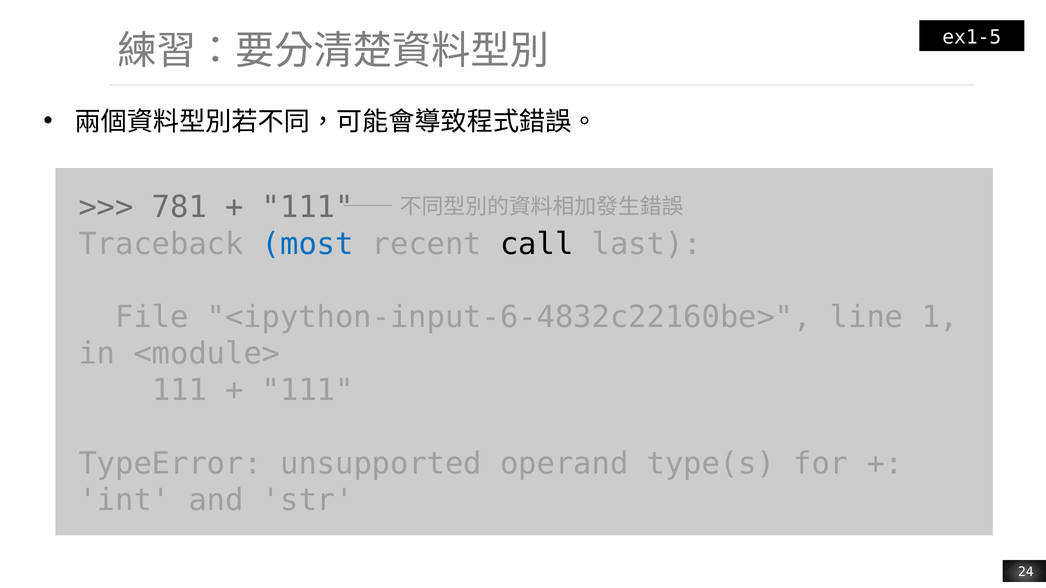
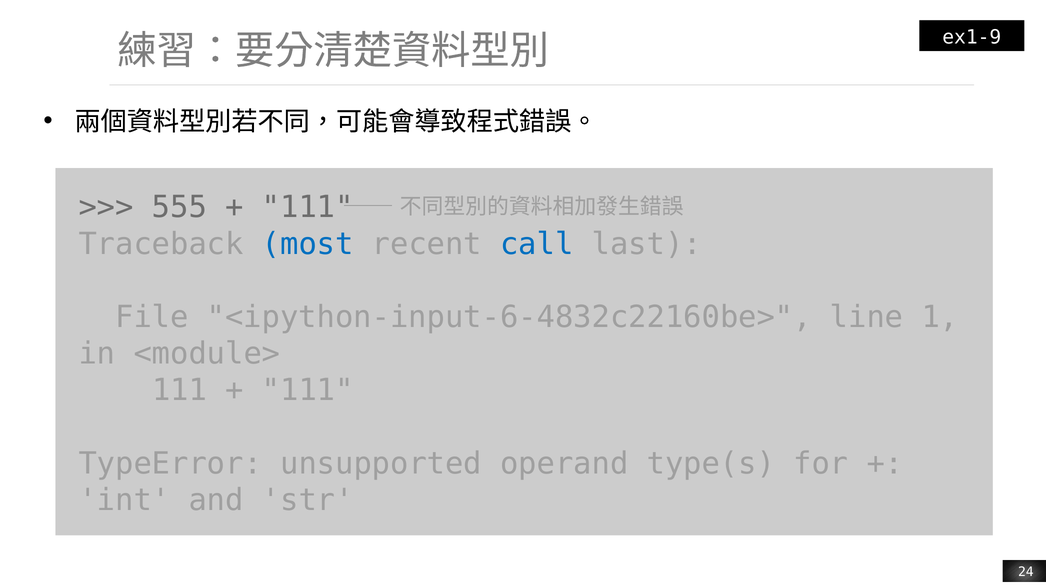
ex1-5: ex1-5 -> ex1-9
781: 781 -> 555
call colour: black -> blue
